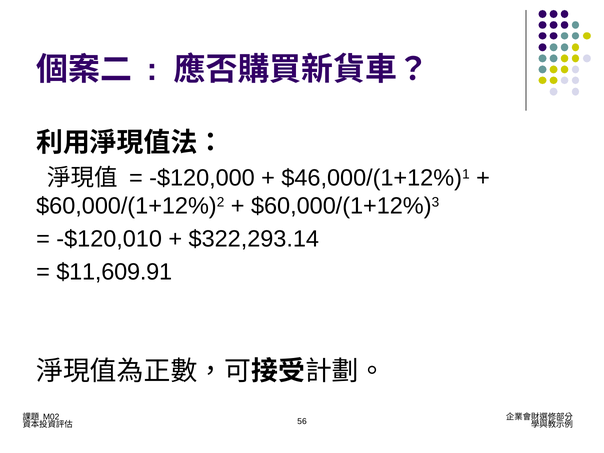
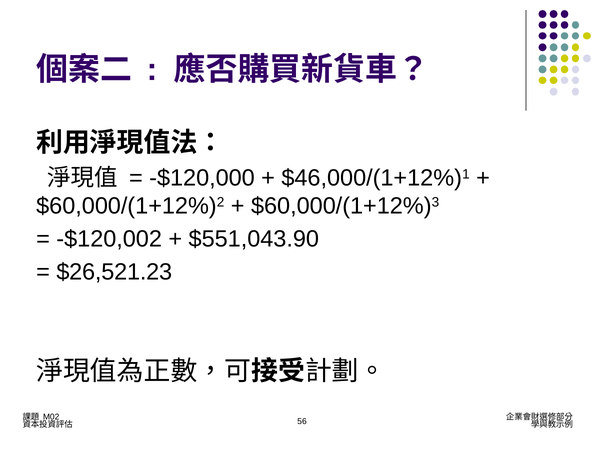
-$120,010: -$120,010 -> -$120,002
$322,293.14: $322,293.14 -> $551,043.90
$11,609.91: $11,609.91 -> $26,521.23
